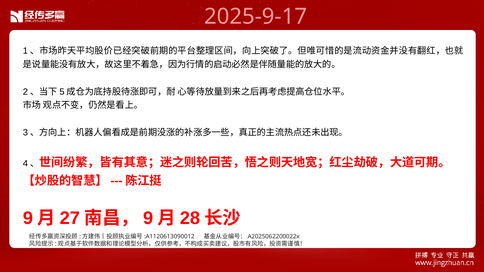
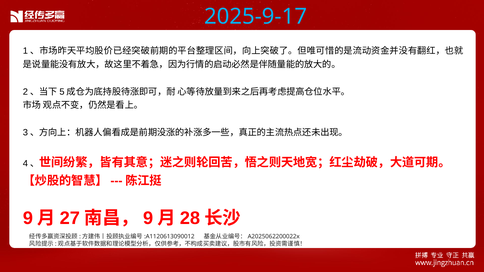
2025-9-17 colour: pink -> light blue
